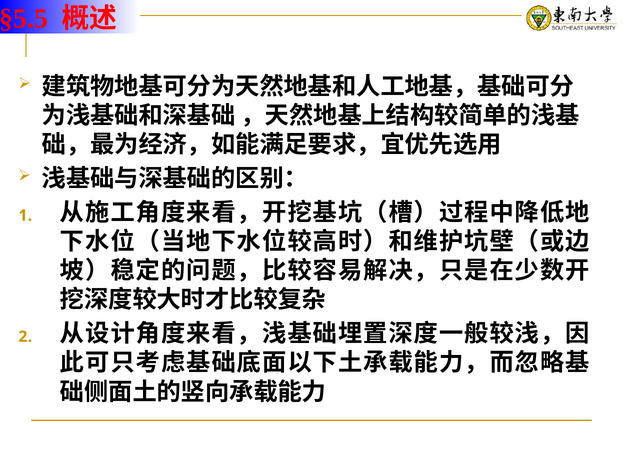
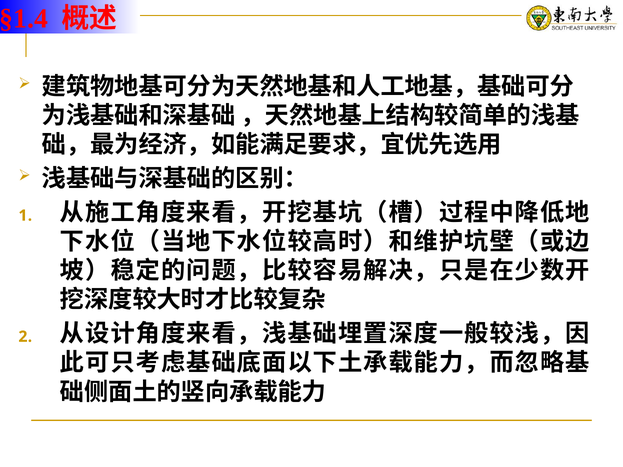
§5.5: §5.5 -> §1.4
